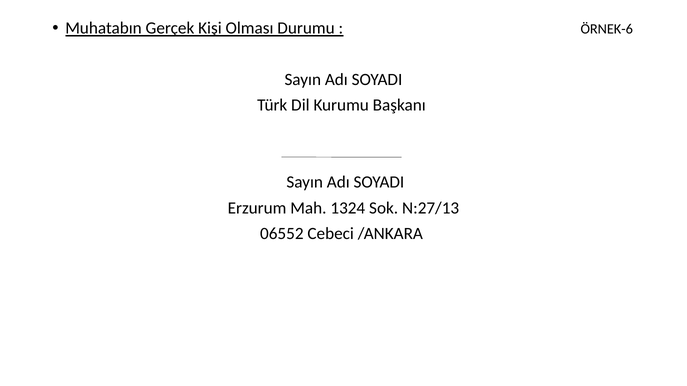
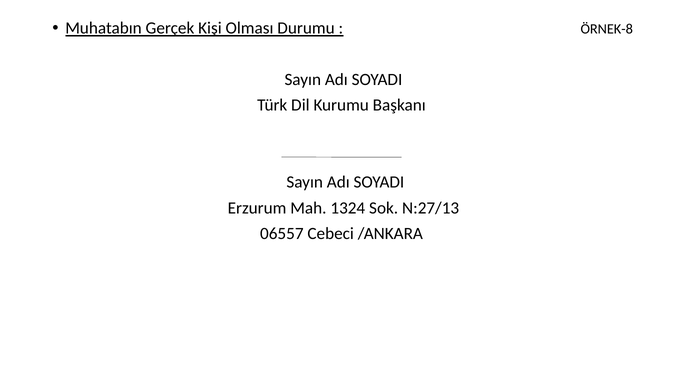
ÖRNEK-6: ÖRNEK-6 -> ÖRNEK-8
06552: 06552 -> 06557
